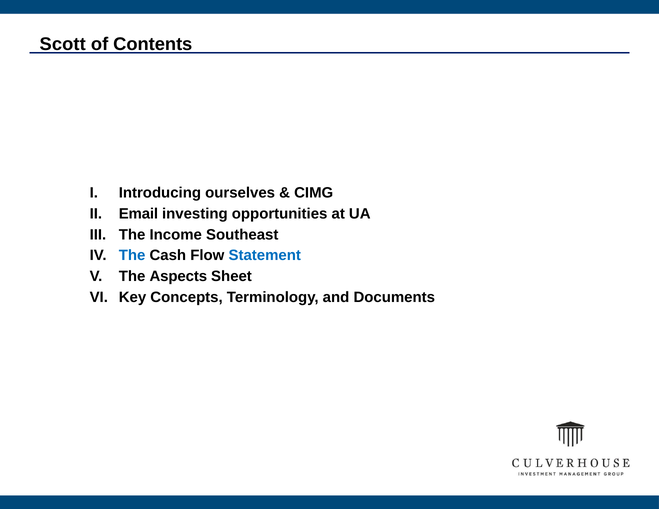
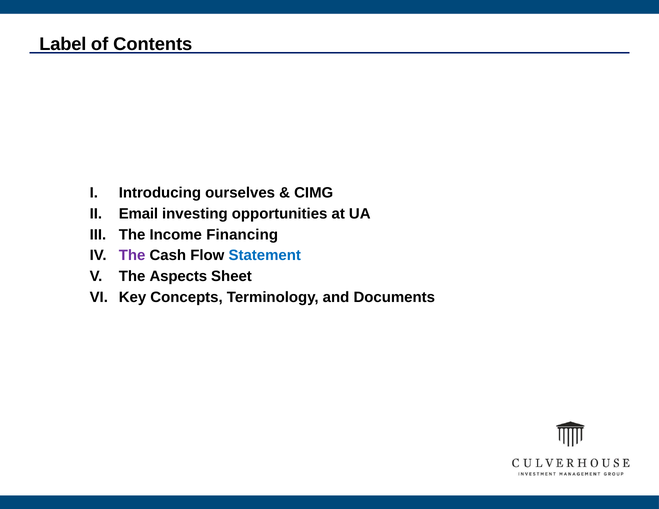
Scott: Scott -> Label
Southeast: Southeast -> Financing
The at (132, 256) colour: blue -> purple
